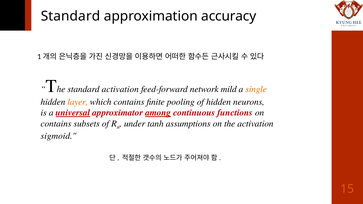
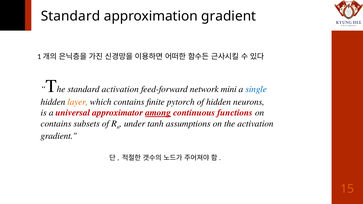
approximation accuracy: accuracy -> gradient
mild: mild -> mini
single colour: orange -> blue
pooling: pooling -> pytorch
universal underline: present -> none
sigmoid at (58, 136): sigmoid -> gradient
